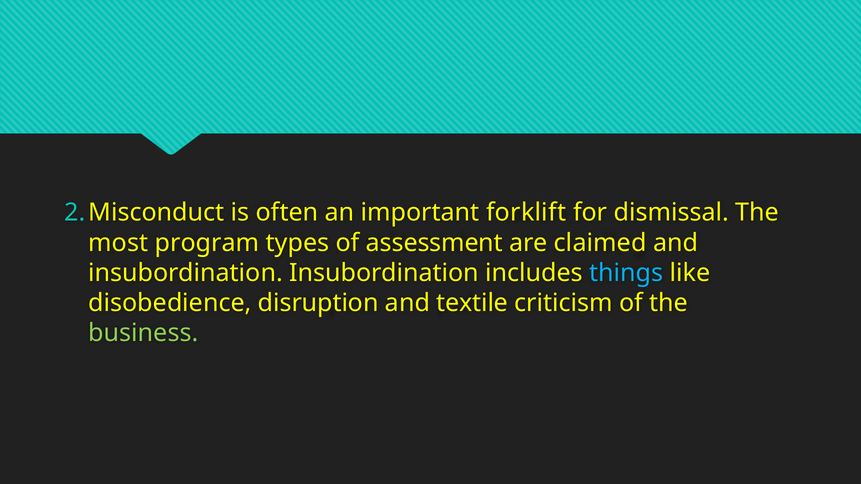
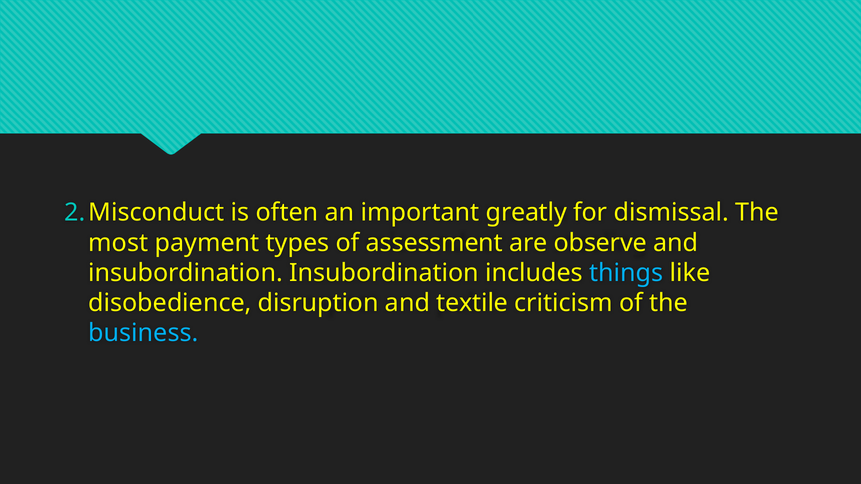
forklift: forklift -> greatly
program: program -> payment
claimed: claimed -> observe
business colour: light green -> light blue
